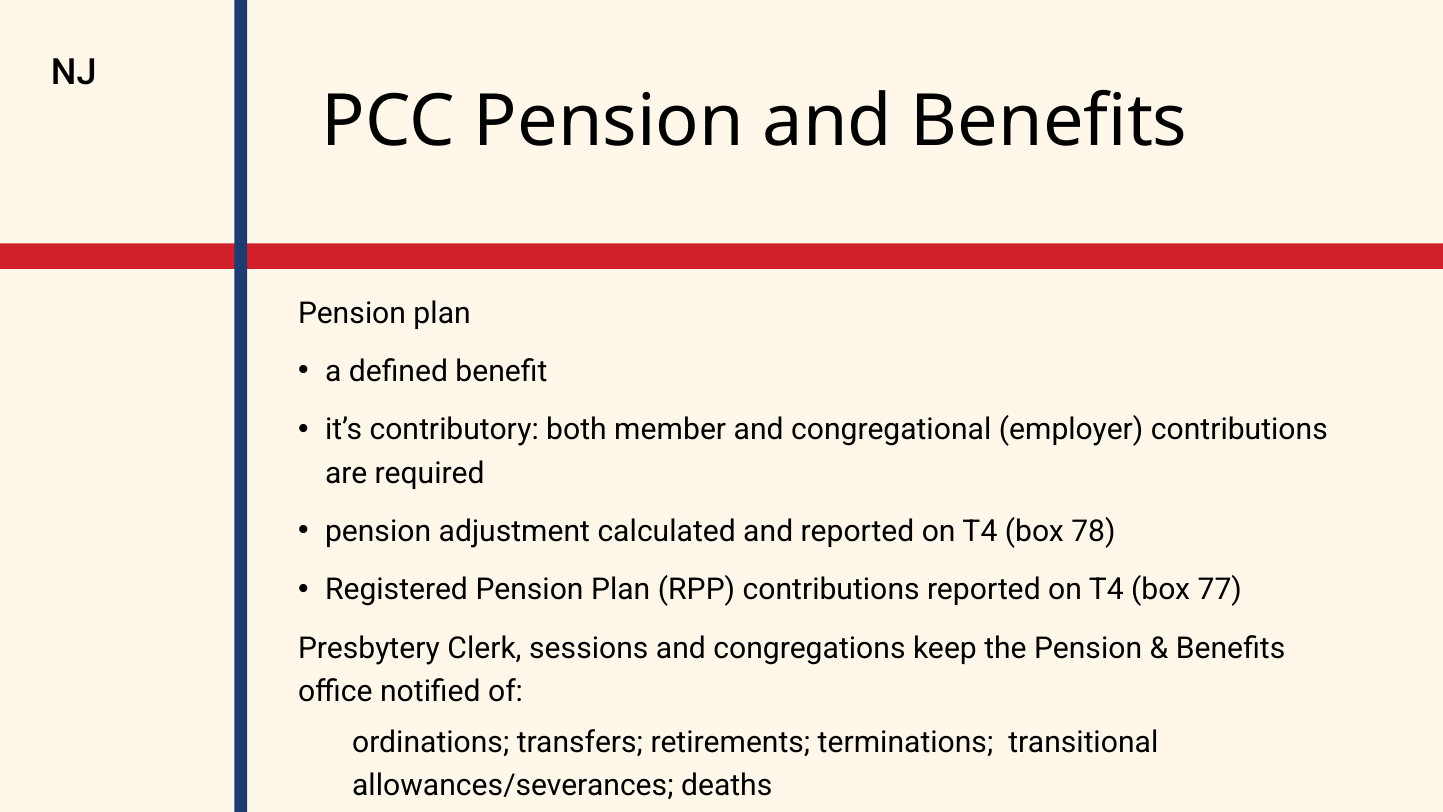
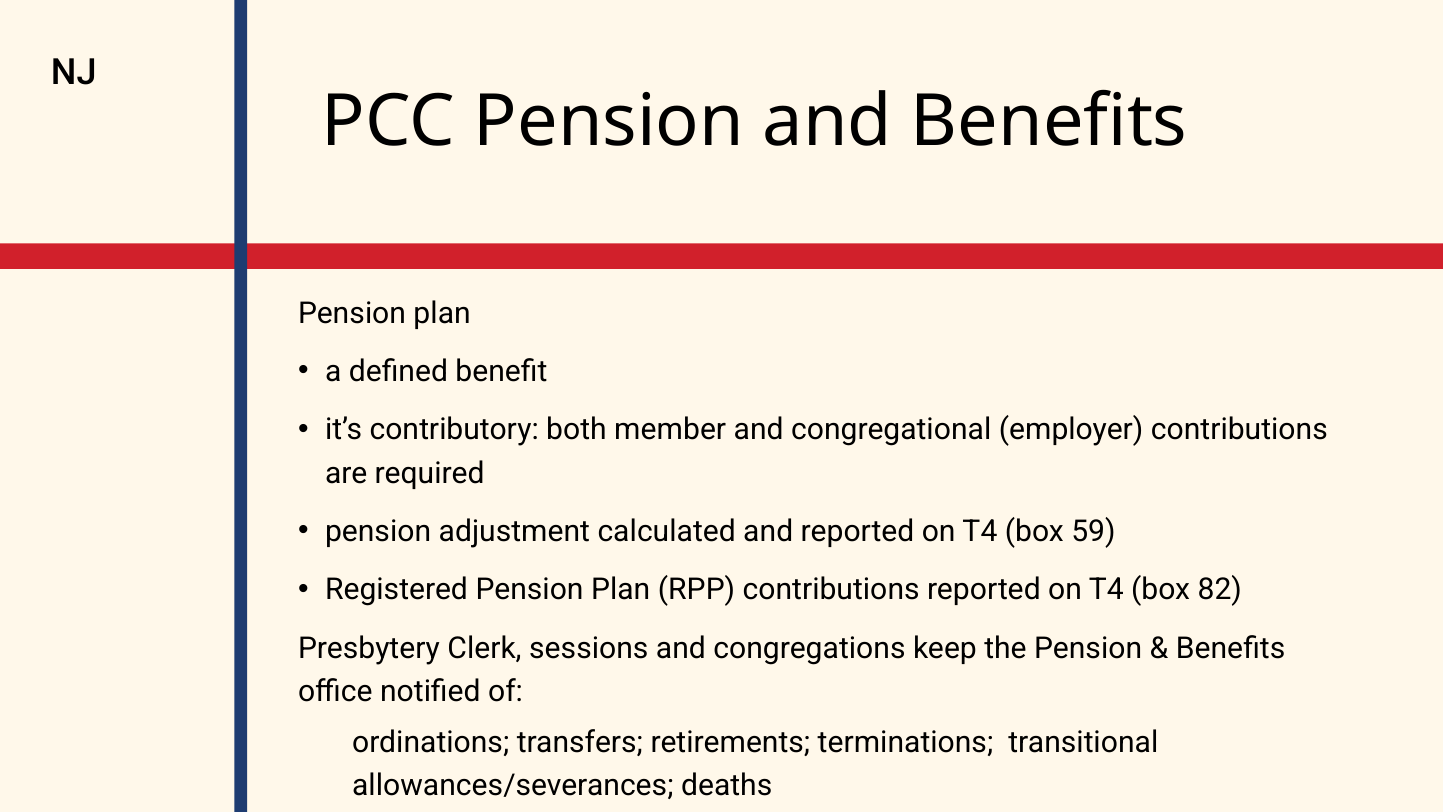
78: 78 -> 59
77: 77 -> 82
